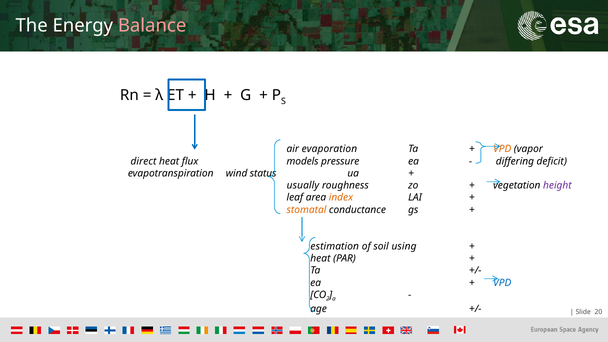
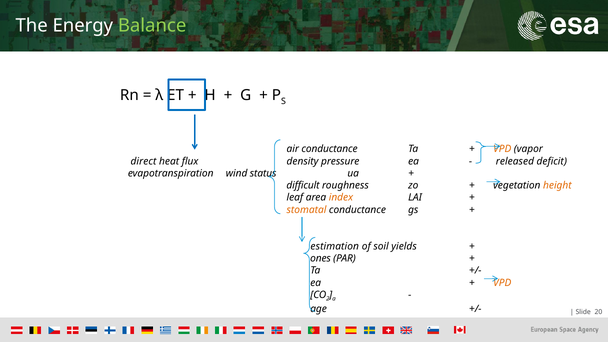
Balance colour: pink -> light green
air evaporation: evaporation -> conductance
models: models -> density
differing: differing -> released
usually: usually -> difficult
height colour: purple -> orange
using: using -> yields
heat at (320, 258): heat -> ones
VPD at (502, 283) colour: blue -> orange
